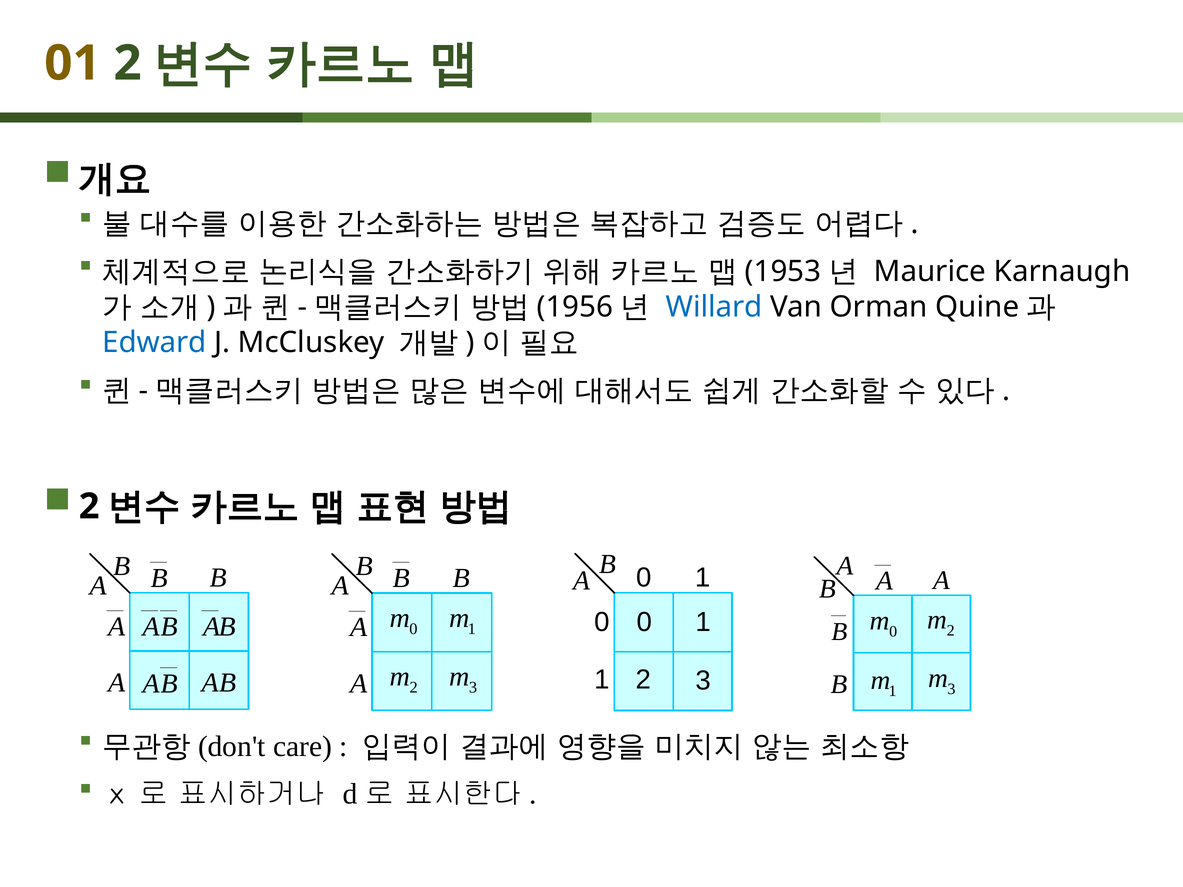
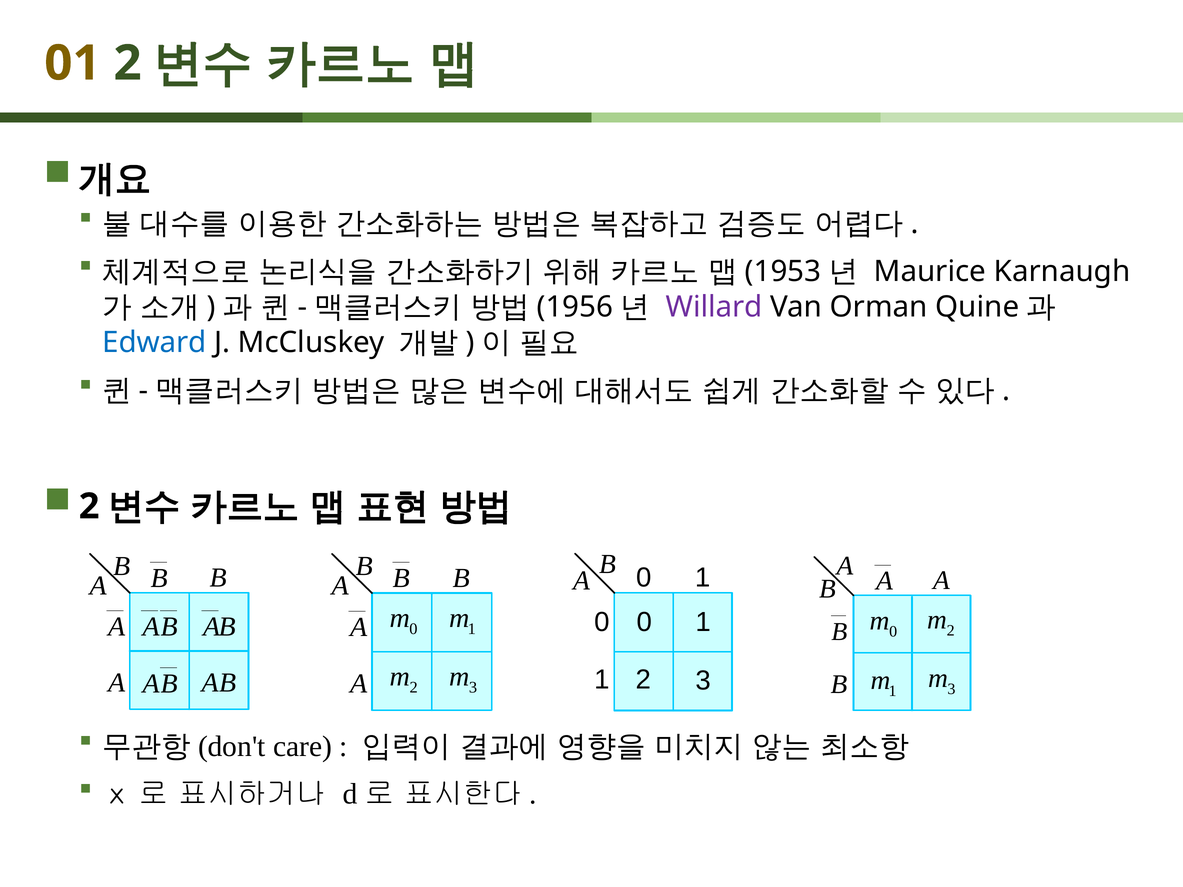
Willard colour: blue -> purple
